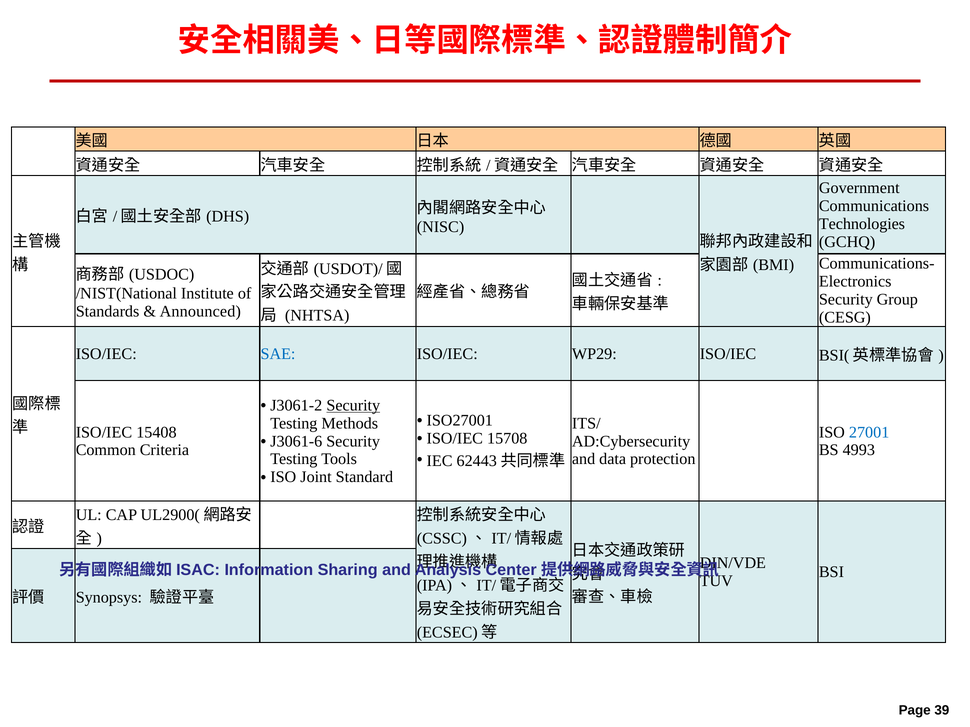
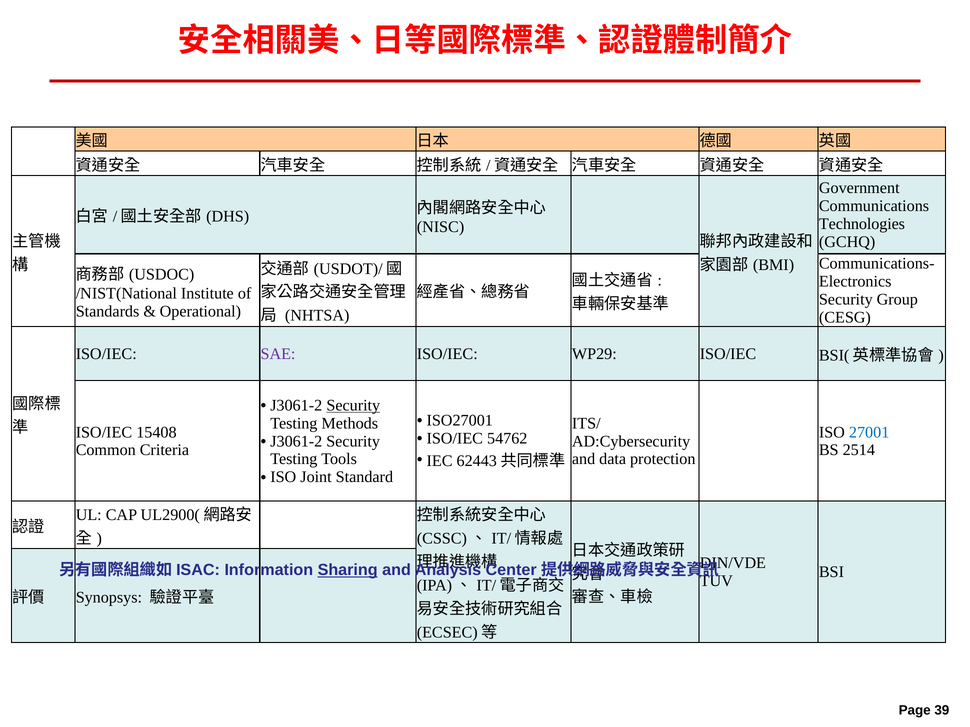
Announced: Announced -> Operational
SAE colour: blue -> purple
15708: 15708 -> 54762
J3061-6 at (296, 441): J3061-6 -> J3061-2
4993: 4993 -> 2514
Sharing underline: none -> present
